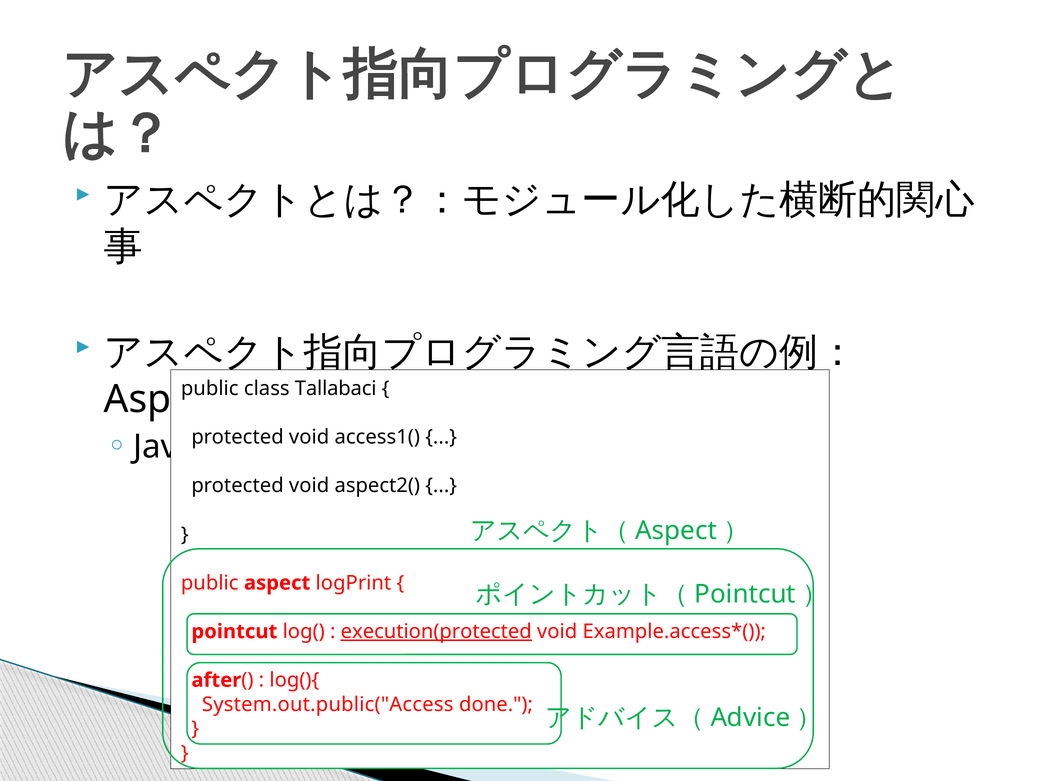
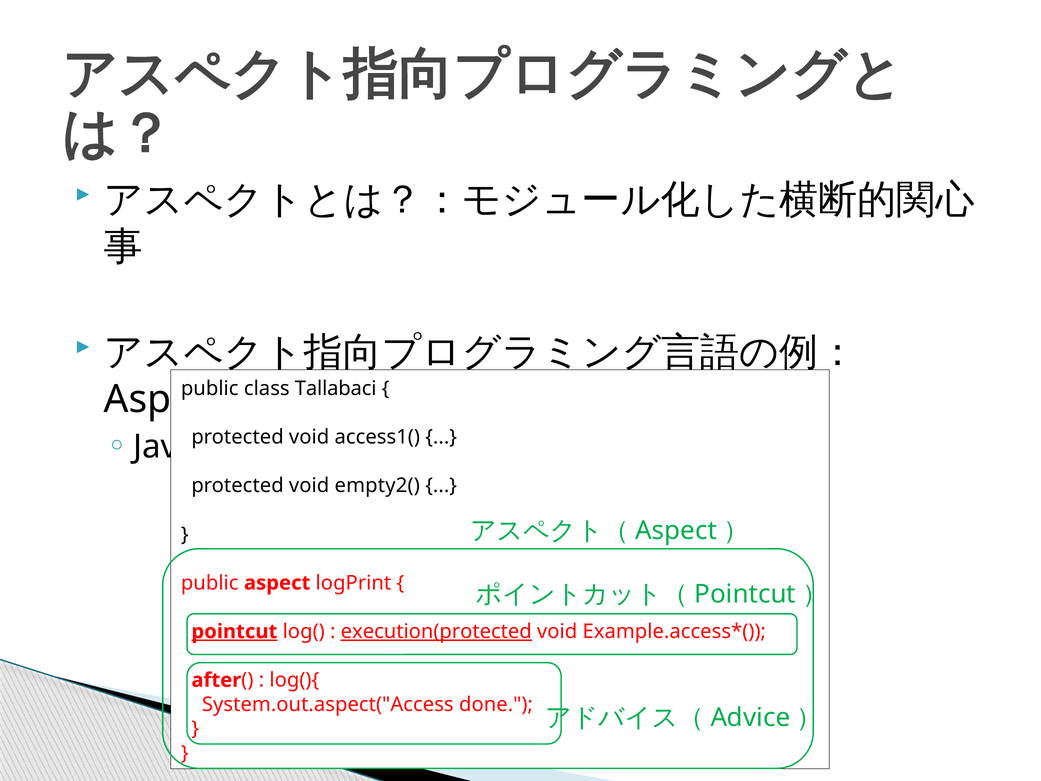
aspect2(: aspect2( -> empty2(
pointcut underline: none -> present
System.out.public("Access: System.out.public("Access -> System.out.aspect("Access
